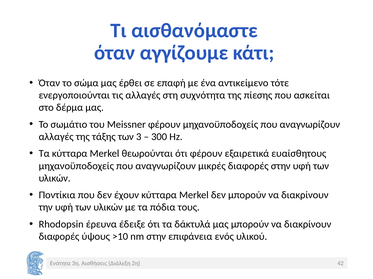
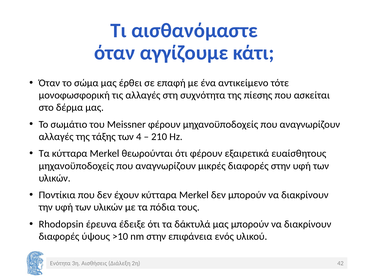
ενεργοποιούνται: ενεργοποιούνται -> μονοφωσφορική
3: 3 -> 4
300: 300 -> 210
